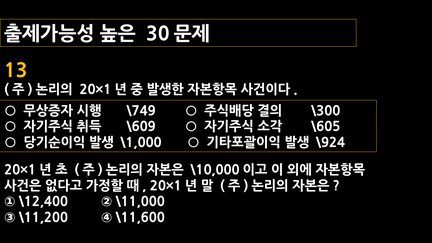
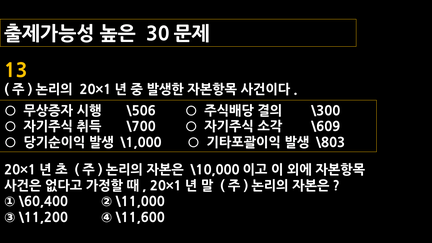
\749: \749 -> \506
\609: \609 -> \700
\605: \605 -> \609
\924: \924 -> \803
\12,400: \12,400 -> \60,400
